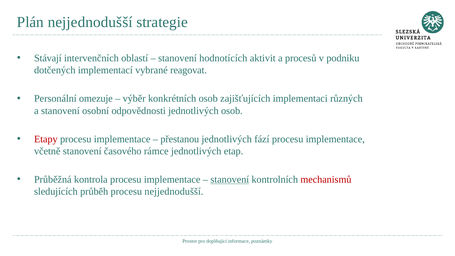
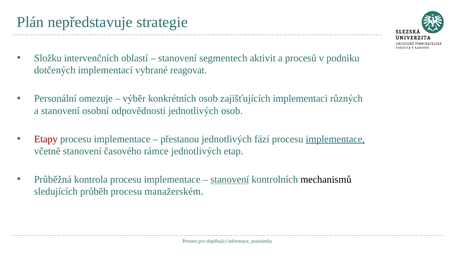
Plán nejjednodušší: nejjednodušší -> nepředstavuje
Stávají: Stávají -> Složku
hodnotících: hodnotících -> segmentech
implementace at (335, 139) underline: none -> present
mechanismů colour: red -> black
procesu nejjednodušší: nejjednodušší -> manažerském
